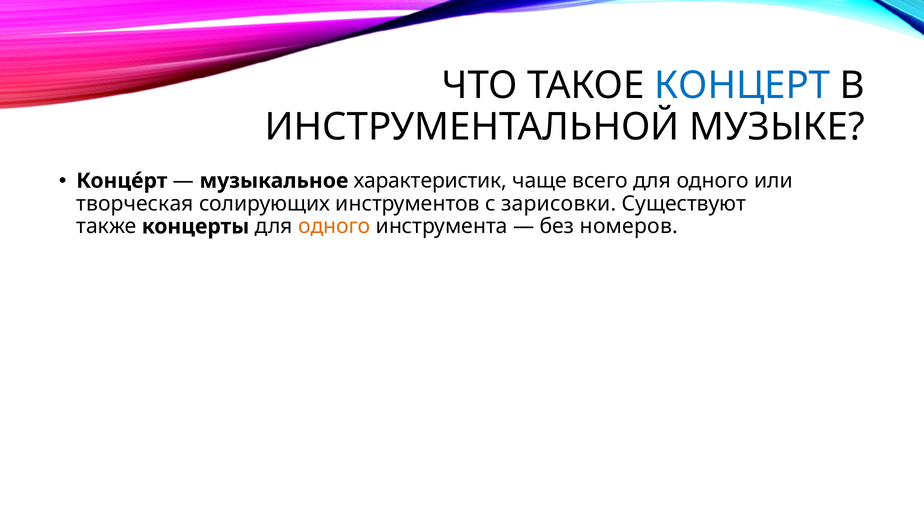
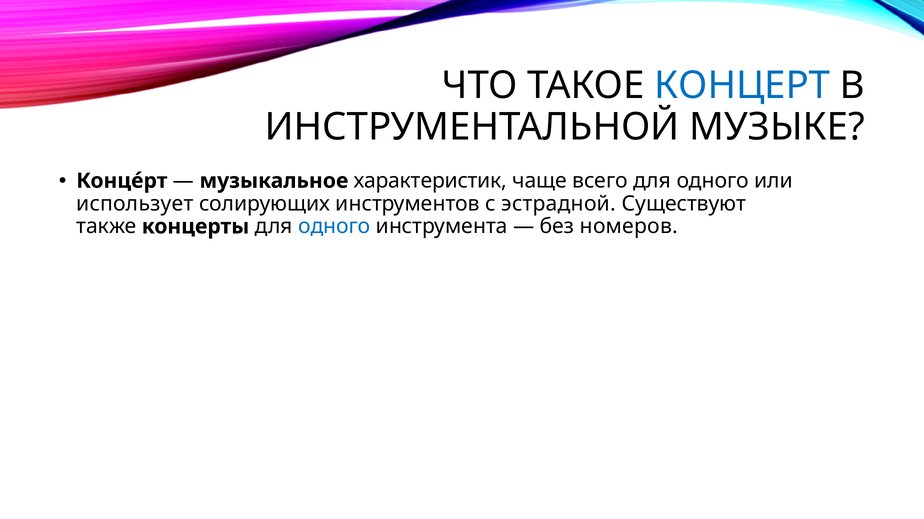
творческая: творческая -> использует
зарисовки: зарисовки -> эстрадной
одного at (334, 227) colour: orange -> blue
